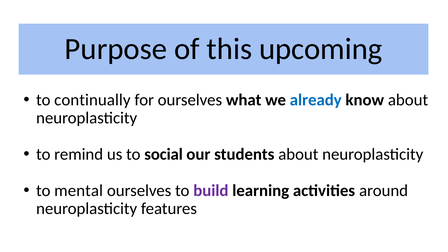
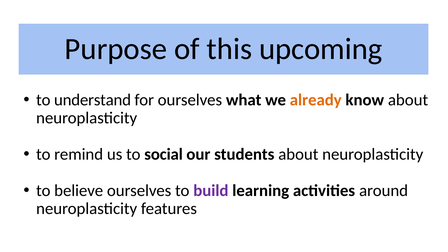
continually: continually -> understand
already colour: blue -> orange
mental: mental -> believe
